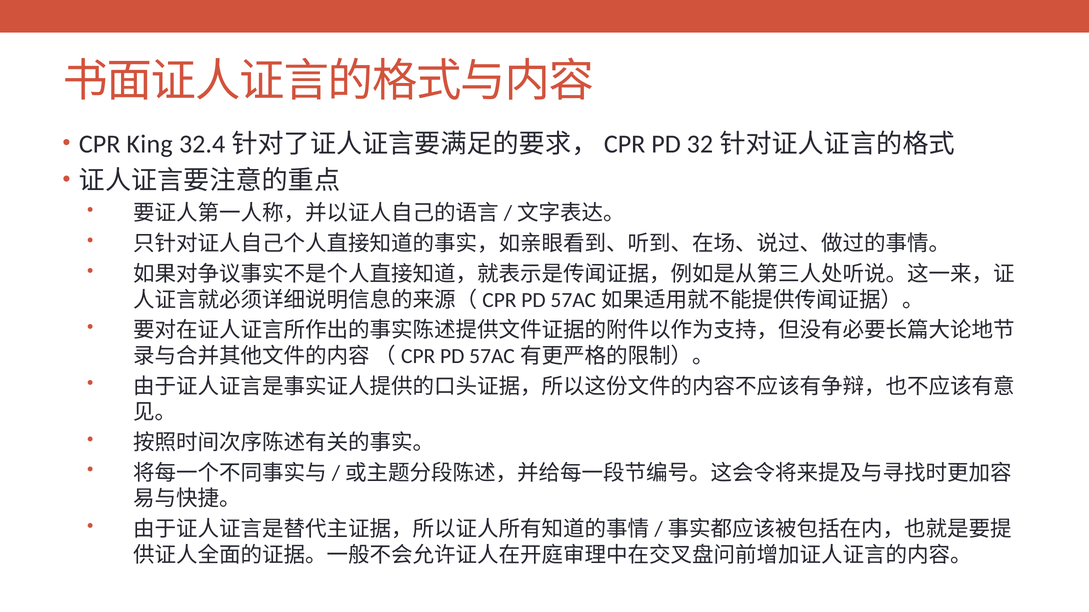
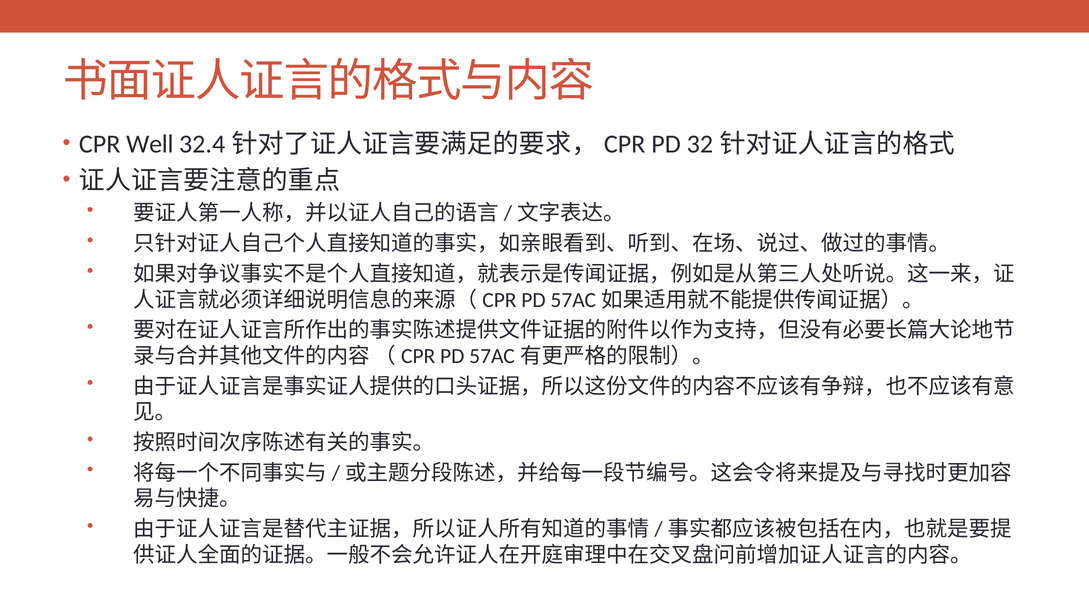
King: King -> Well
